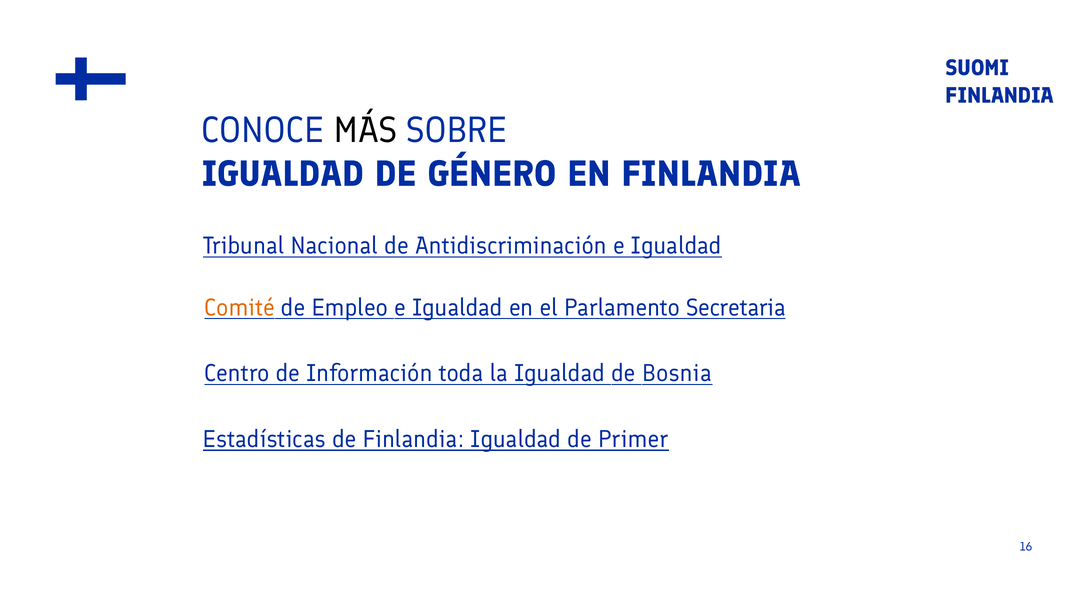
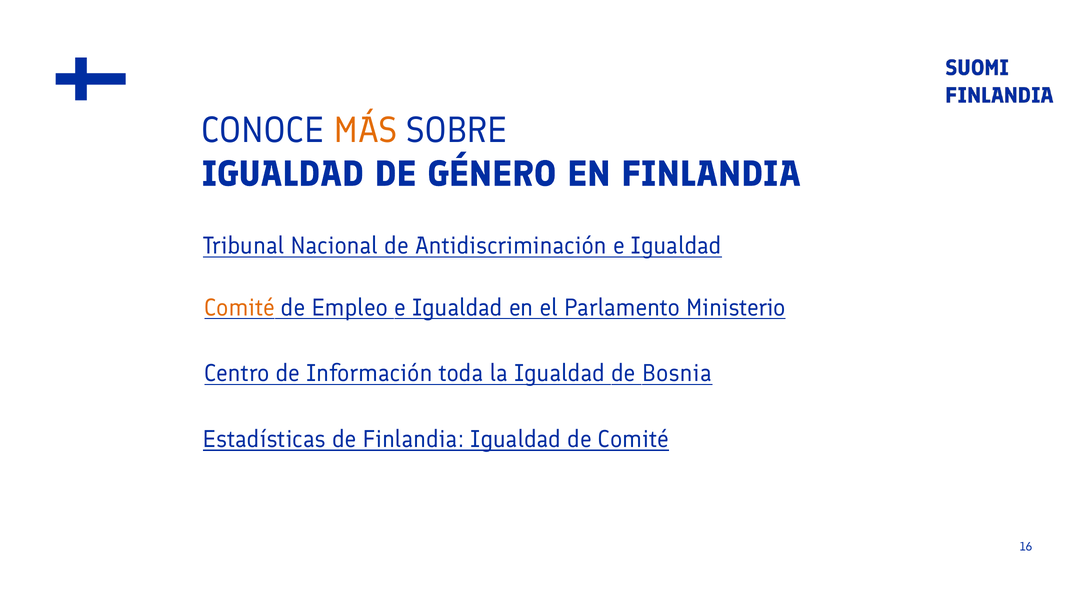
MÁS colour: black -> orange
Secretaria: Secretaria -> Ministerio
de Primer: Primer -> Comité
